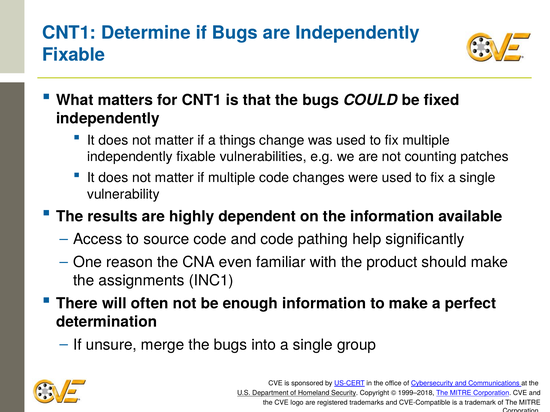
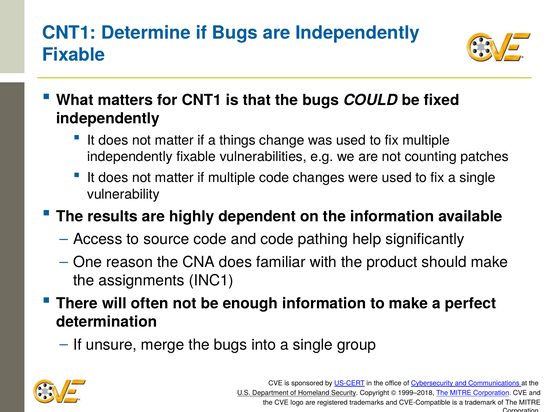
CNA even: even -> does
